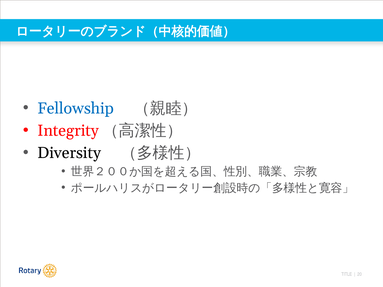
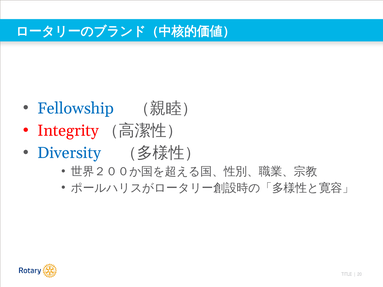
Diversity colour: black -> blue
